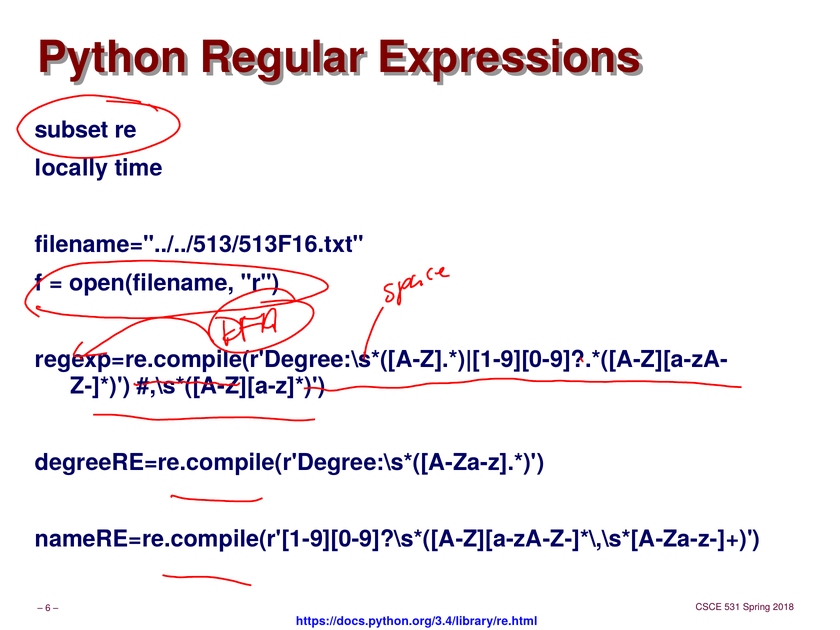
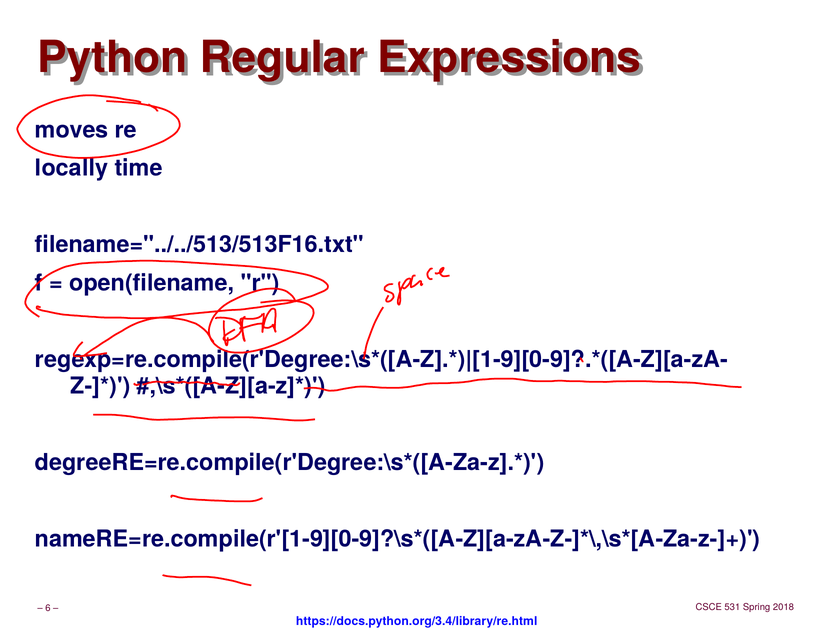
subset: subset -> moves
